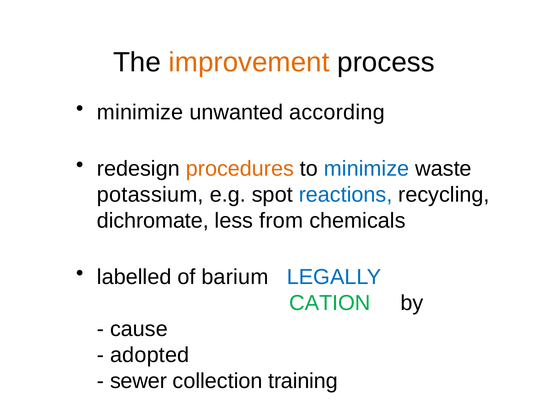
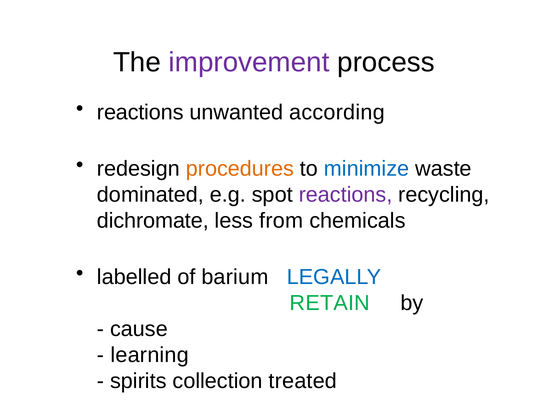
improvement colour: orange -> purple
minimize at (140, 112): minimize -> reactions
potassium: potassium -> dominated
reactions at (346, 194) colour: blue -> purple
CATION: CATION -> RETAIN
adopted: adopted -> learning
sewer: sewer -> spirits
training: training -> treated
